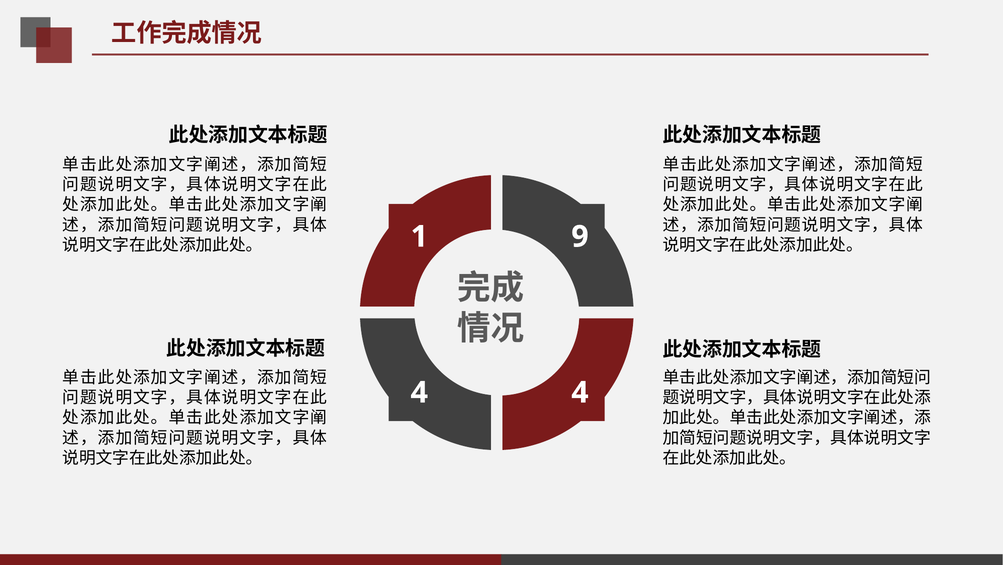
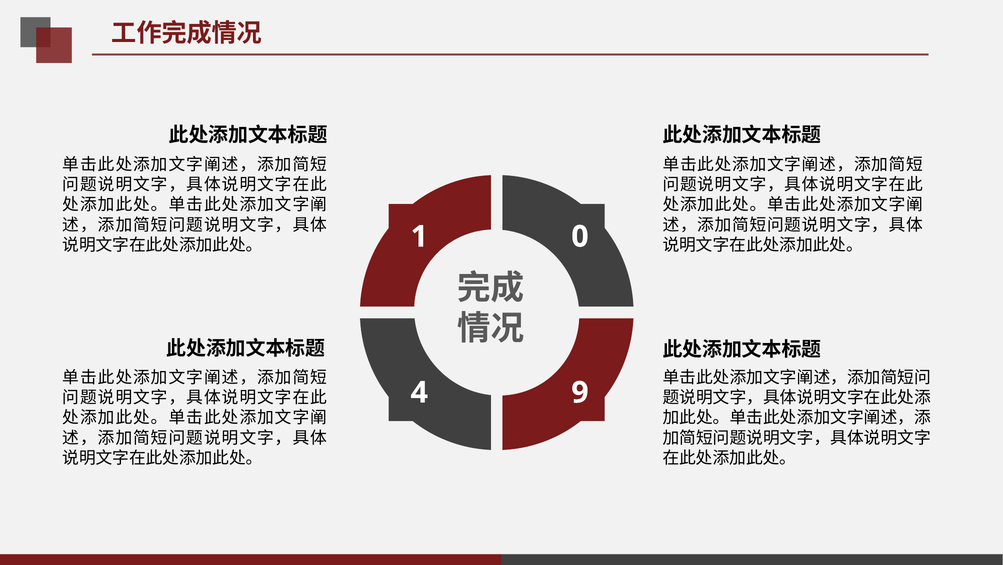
9: 9 -> 0
4 4: 4 -> 9
